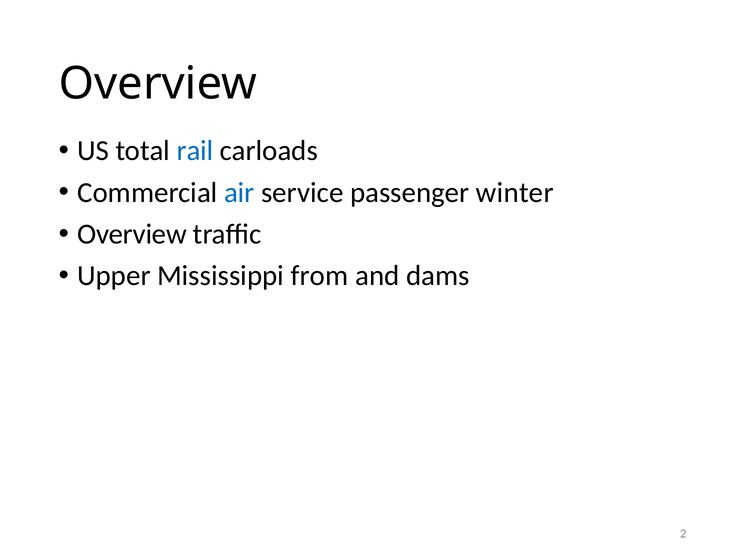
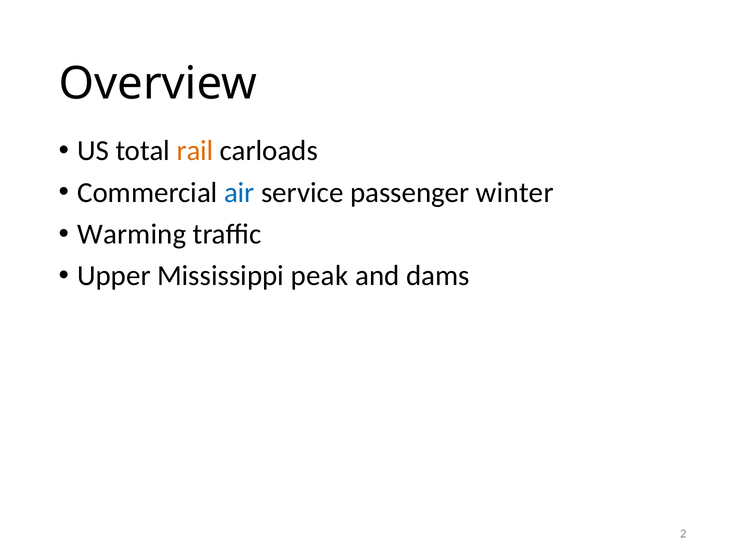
rail colour: blue -> orange
Overview at (132, 234): Overview -> Warming
from: from -> peak
